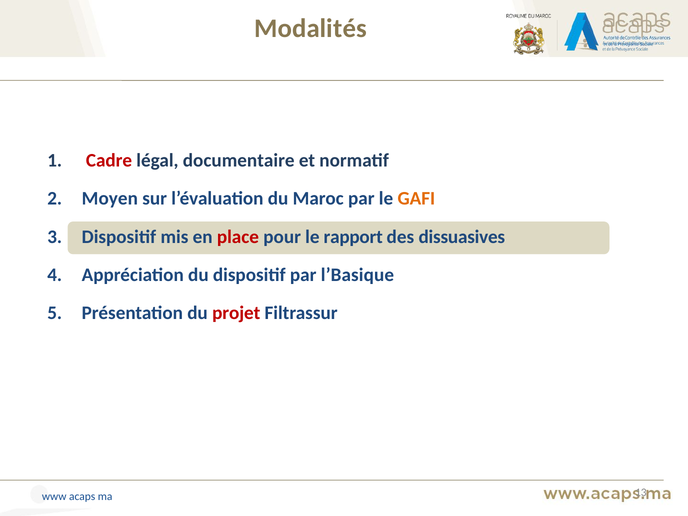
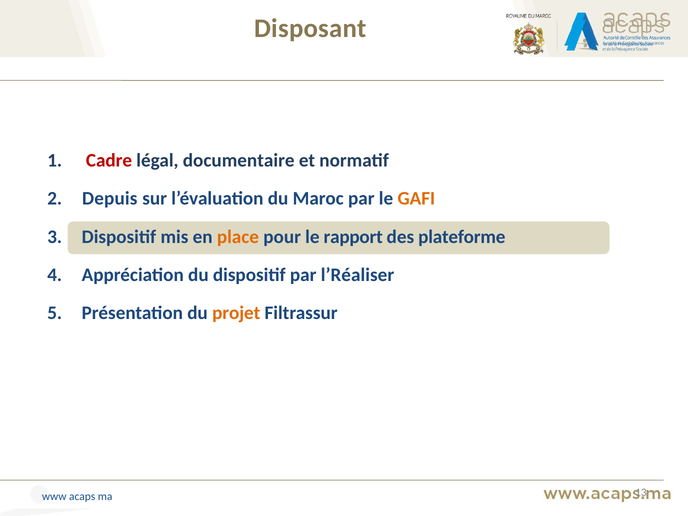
Modalités: Modalités -> Disposant
Moyen: Moyen -> Depuis
place colour: red -> orange
dissuasives: dissuasives -> plateforme
l’Basique: l’Basique -> l’Réaliser
projet colour: red -> orange
